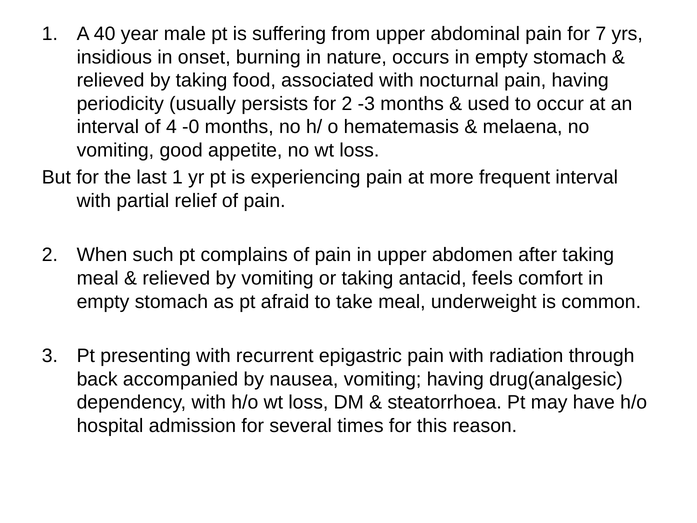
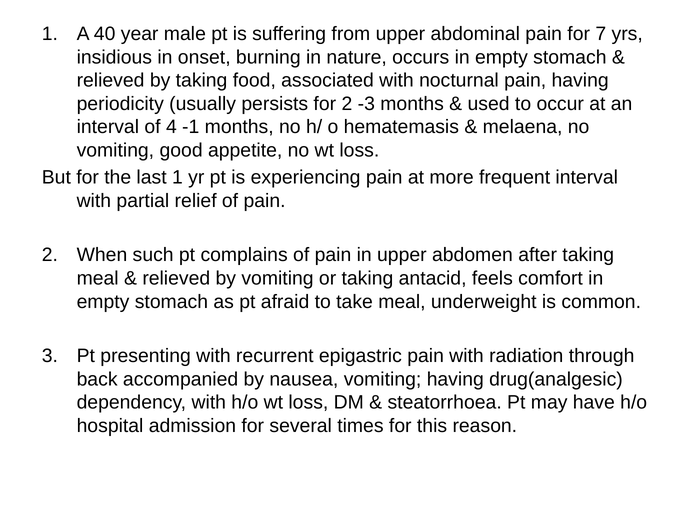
-0: -0 -> -1
